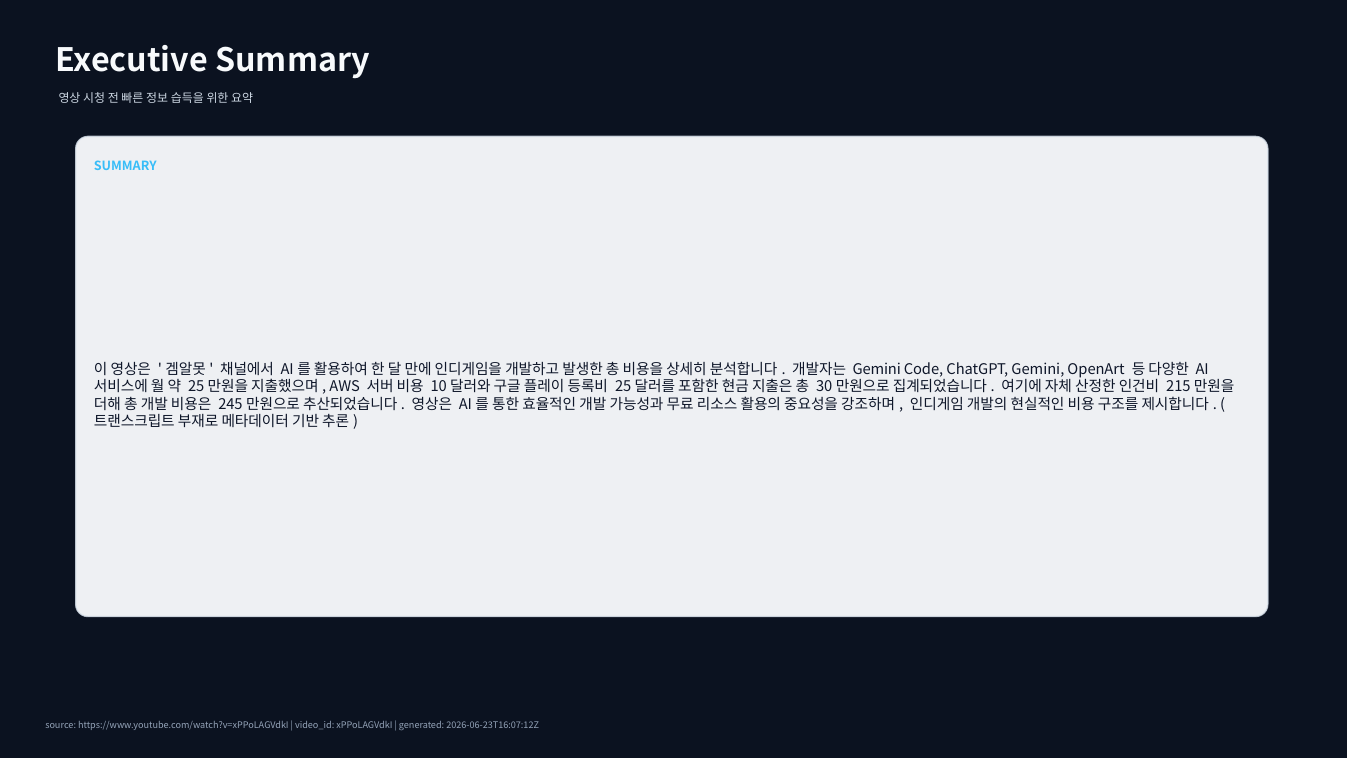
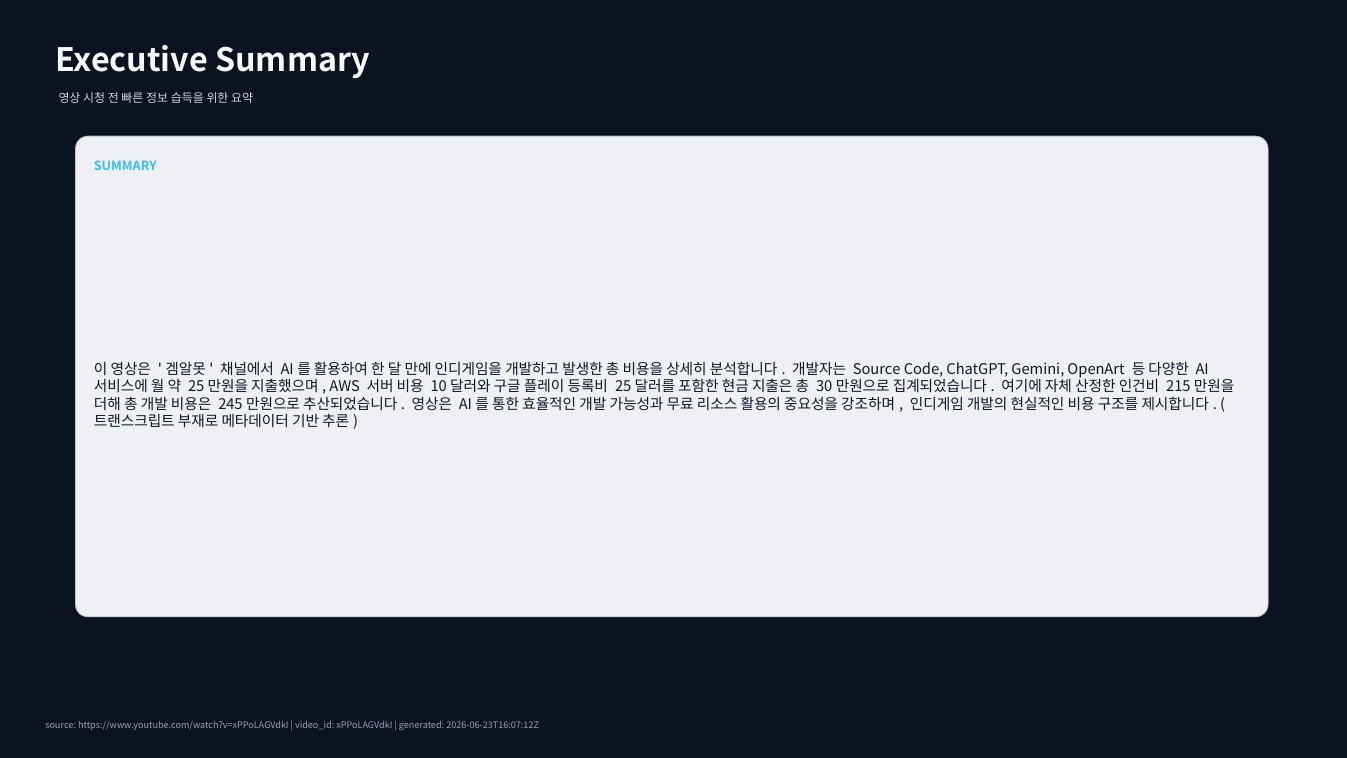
Gemini at (877, 369): Gemini -> Source
